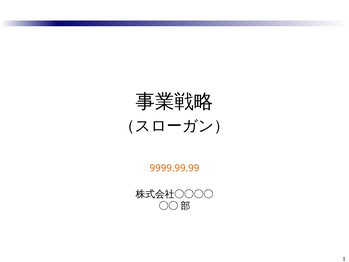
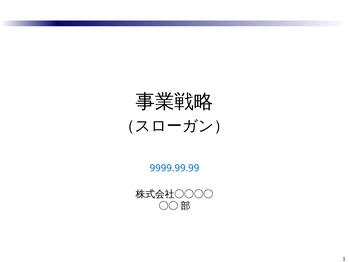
9999.99.99 colour: orange -> blue
